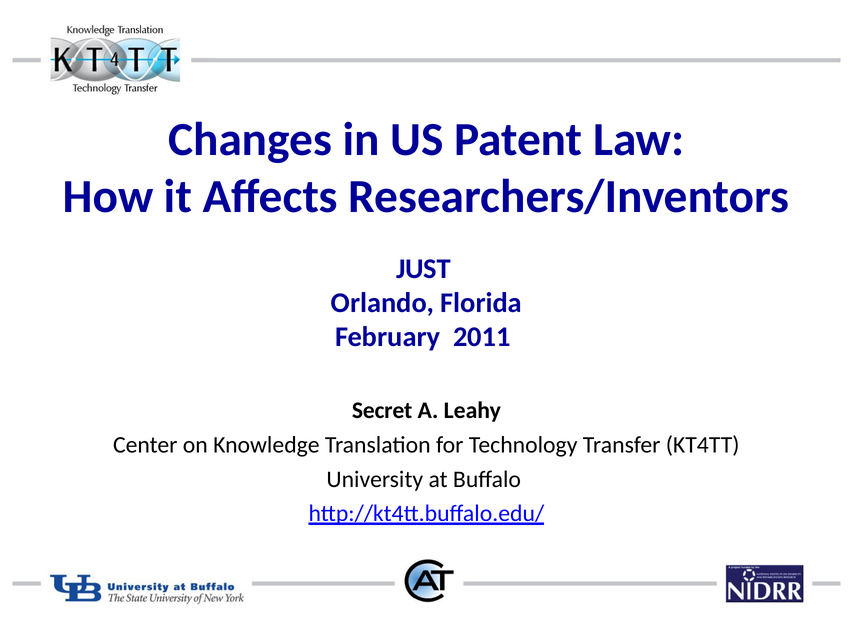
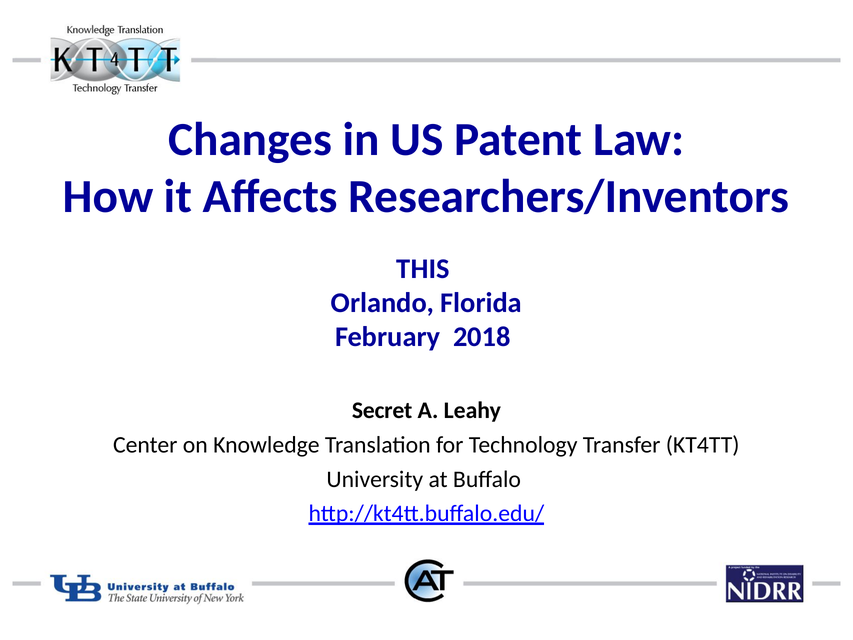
JUST: JUST -> THIS
2011: 2011 -> 2018
